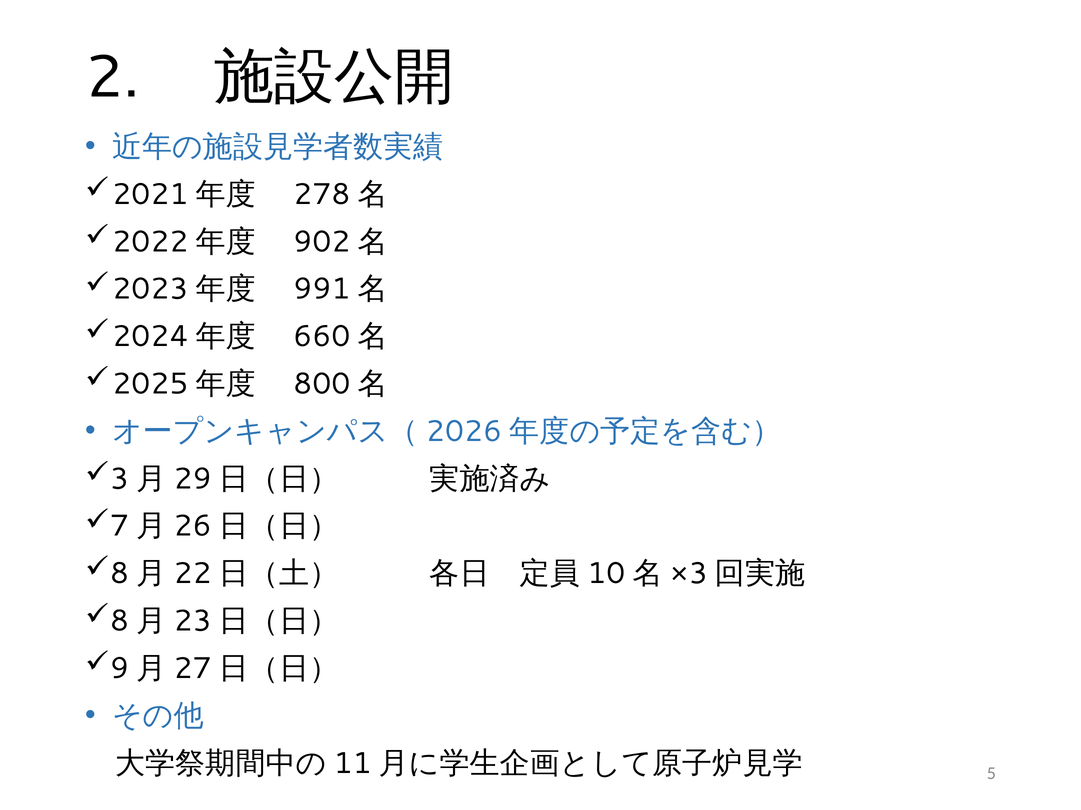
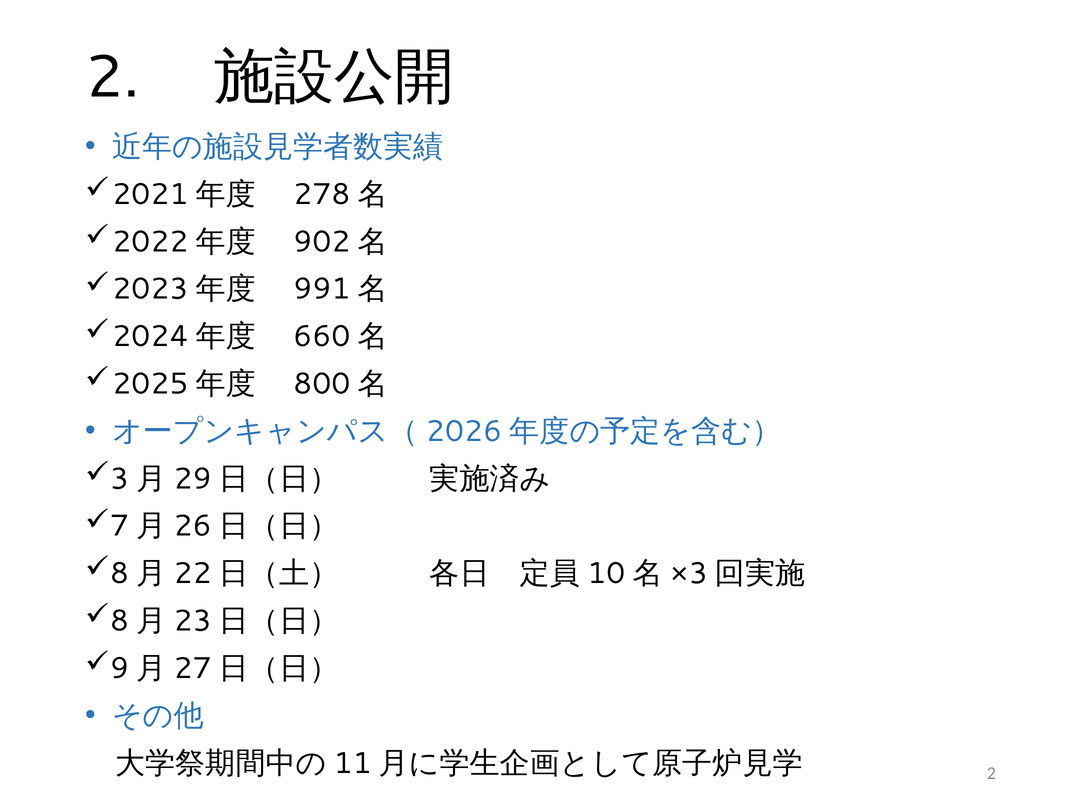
5 at (991, 774): 5 -> 2
